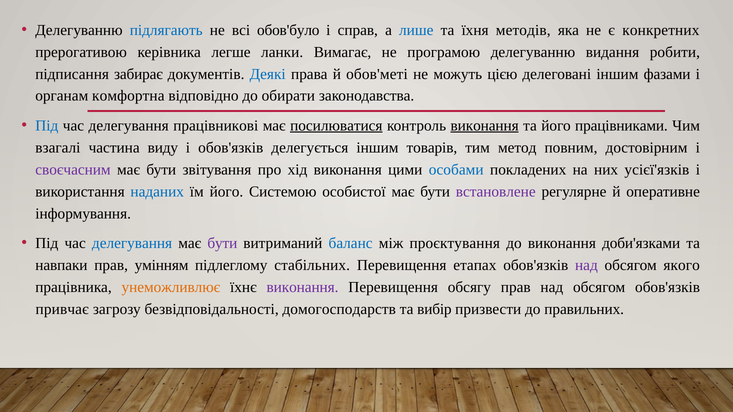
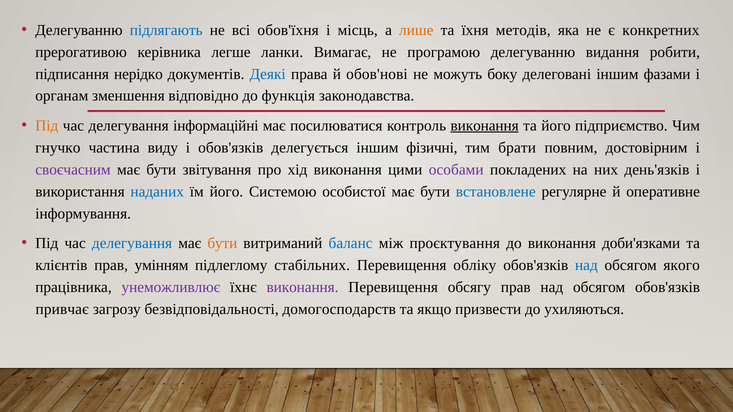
обов'було: обов'було -> обов'їхня
справ: справ -> місць
лише colour: blue -> orange
забирає: забирає -> нерідко
обов'меті: обов'меті -> обов'нові
цією: цією -> боку
комфортна: комфортна -> зменшення
обирати: обирати -> функція
Під at (47, 126) colour: blue -> orange
працівникові: працівникові -> інформаційні
посилюватися underline: present -> none
працівниками: працівниками -> підприємство
взагалі: взагалі -> гнучко
товарів: товарів -> фізичні
метод: метод -> брати
особами colour: blue -> purple
усієї'язків: усієї'язків -> день'язків
встановлене colour: purple -> blue
бути at (222, 243) colour: purple -> orange
навпаки: навпаки -> клієнтів
етапах: етапах -> обліку
над at (586, 265) colour: purple -> blue
унеможливлює colour: orange -> purple
вибір: вибір -> якщо
правильних: правильних -> ухиляються
